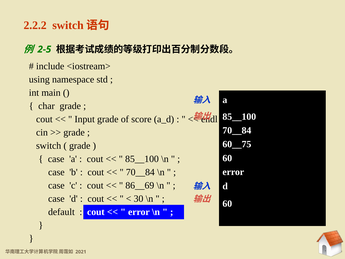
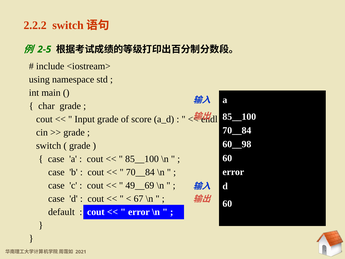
60__75: 60__75 -> 60__98
86__69: 86__69 -> 49__69
30: 30 -> 67
